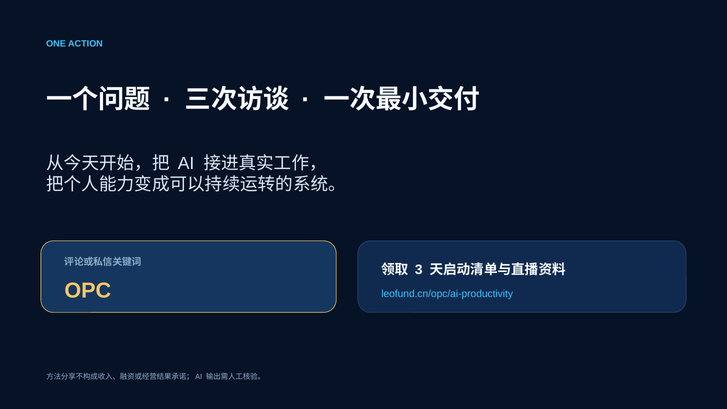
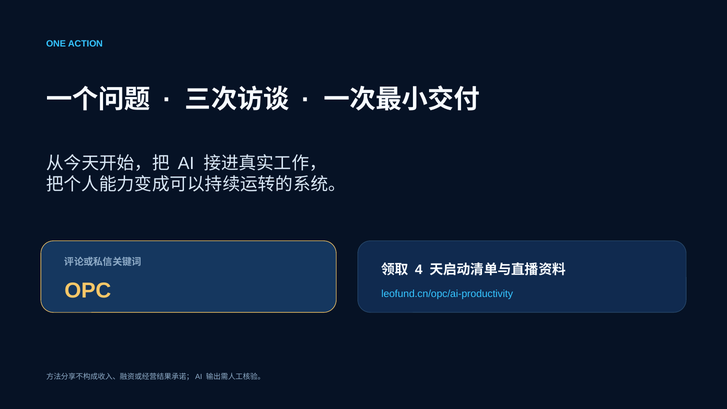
3: 3 -> 4
